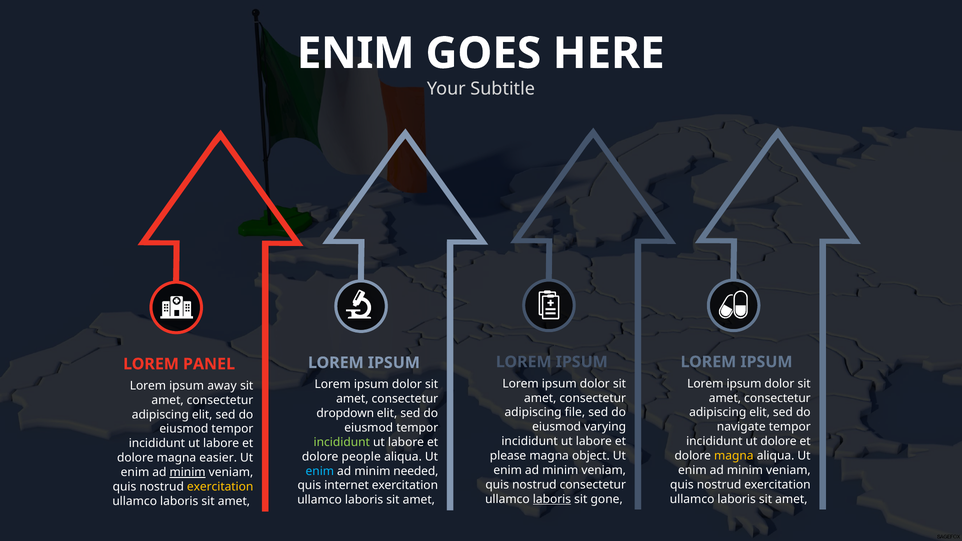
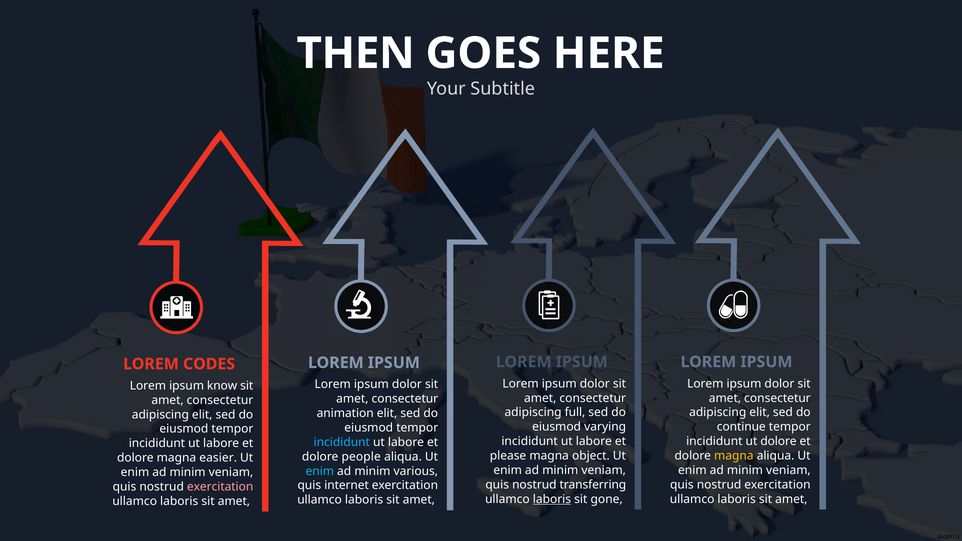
ENIM at (356, 53): ENIM -> THEN
PANEL: PANEL -> CODES
away: away -> know
file: file -> full
dropdown: dropdown -> animation
navigate: navigate -> continue
incididunt at (342, 442) colour: light green -> light blue
needed: needed -> various
minim at (188, 472) underline: present -> none
nostrud consectetur: consectetur -> transferring
exercitation at (220, 487) colour: yellow -> pink
